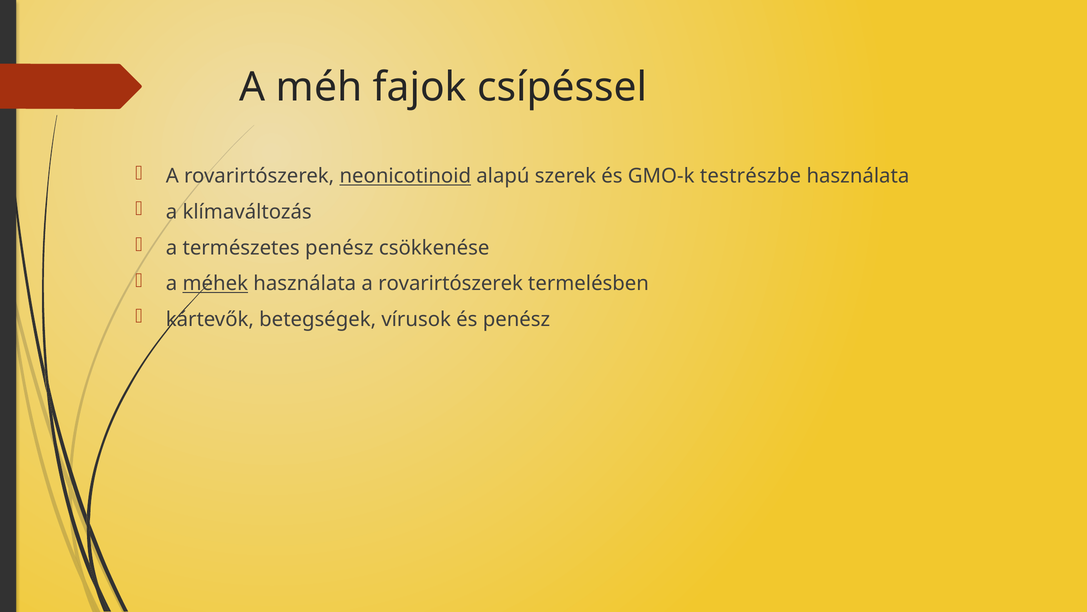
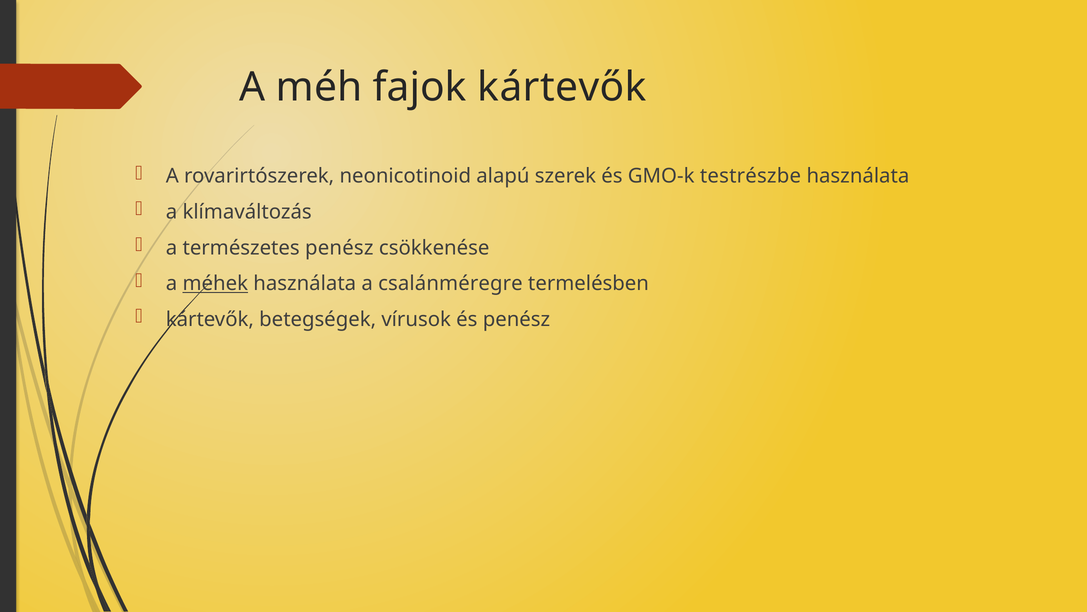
fajok csípéssel: csípéssel -> kártevők
neonicotinoid underline: present -> none
használata a rovarirtószerek: rovarirtószerek -> csalánméregre
